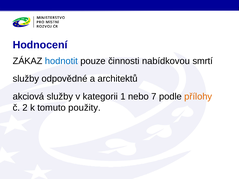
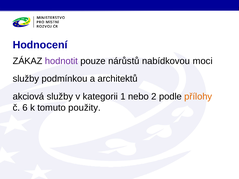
hodnotit colour: blue -> purple
činnosti: činnosti -> nárůstů
smrtí: smrtí -> moci
odpovědné: odpovědné -> podmínkou
7: 7 -> 2
2: 2 -> 6
